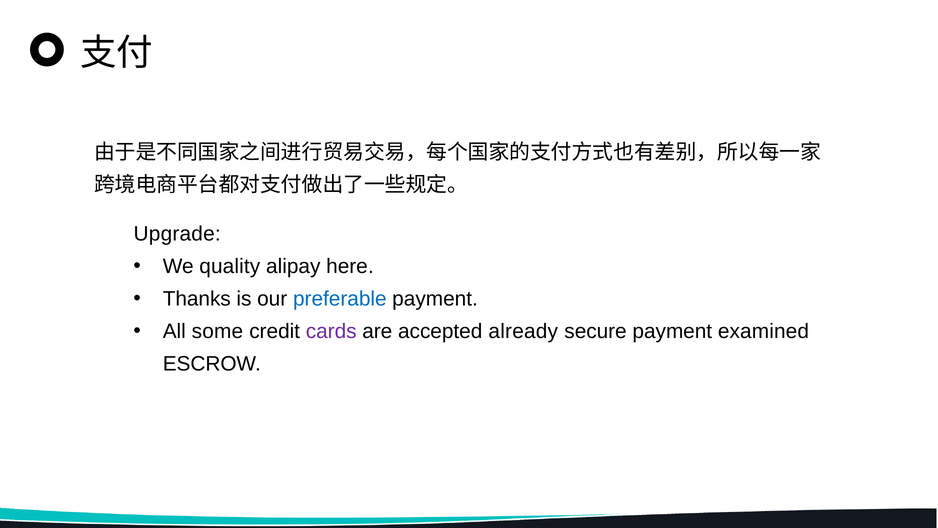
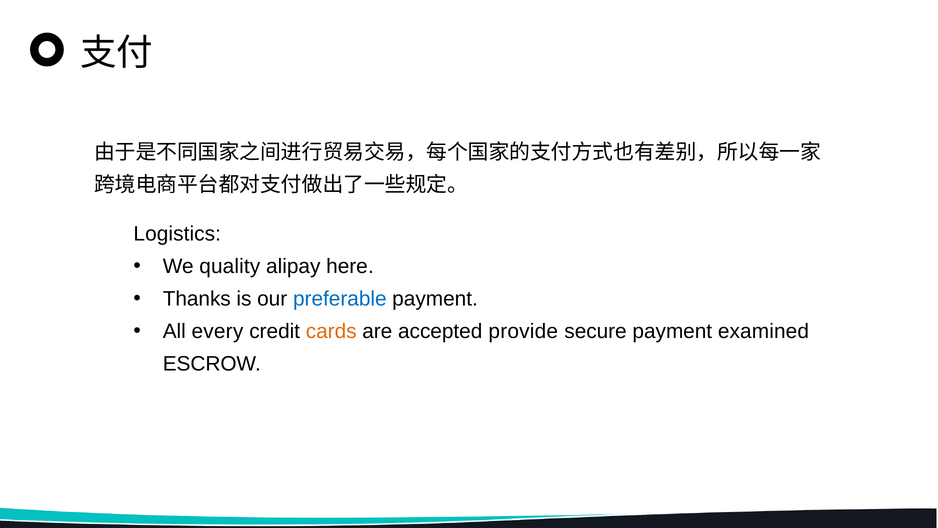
Upgrade: Upgrade -> Logistics
some: some -> every
cards colour: purple -> orange
already: already -> provide
